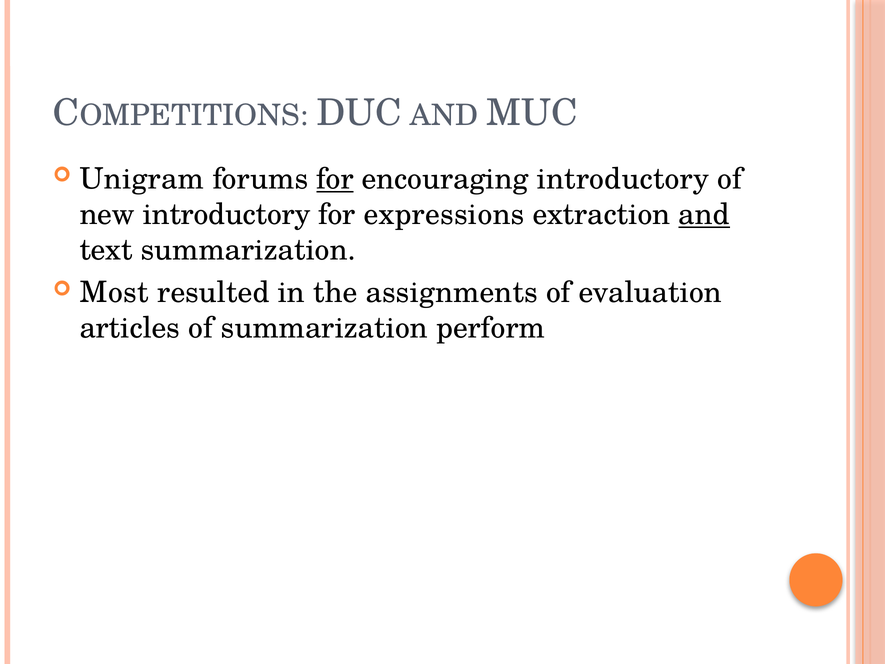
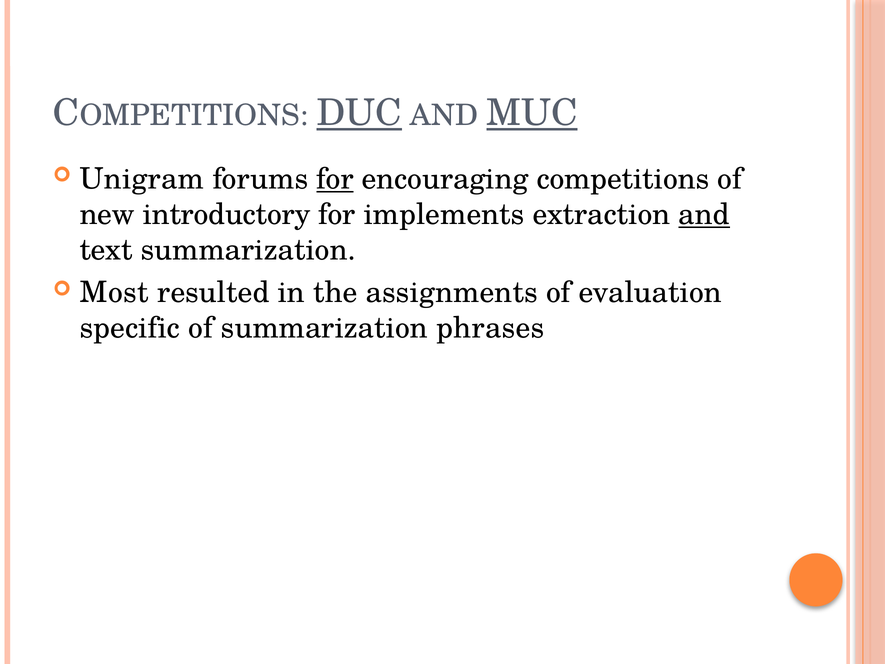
DUC underline: none -> present
MUC underline: none -> present
encouraging introductory: introductory -> competitions
expressions: expressions -> implements
articles: articles -> specific
perform: perform -> phrases
